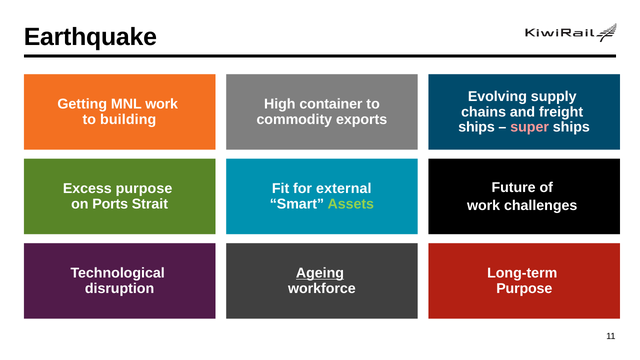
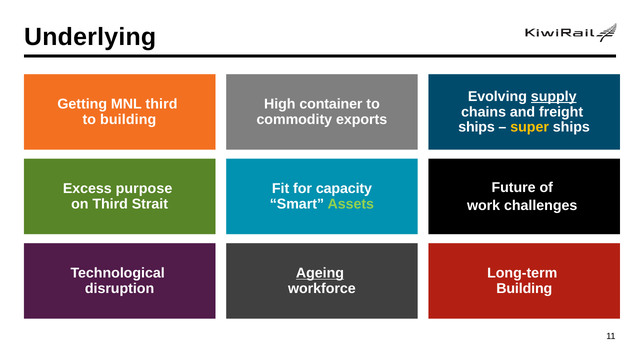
Earthquake: Earthquake -> Underlying
supply underline: none -> present
MNL work: work -> third
super colour: pink -> yellow
external: external -> capacity
on Ports: Ports -> Third
Purpose at (524, 289): Purpose -> Building
